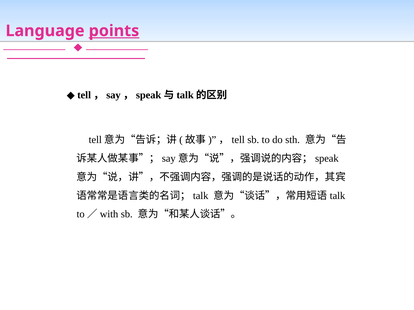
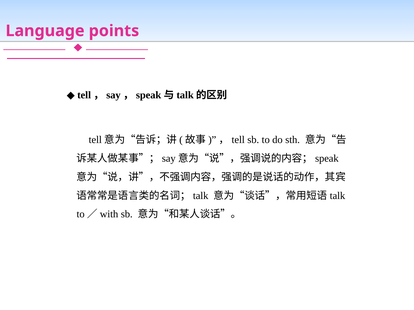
points underline: present -> none
